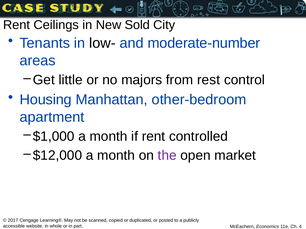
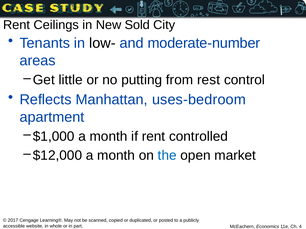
majors: majors -> putting
Housing: Housing -> Reflects
other-bedroom: other-bedroom -> uses-bedroom
the colour: purple -> blue
